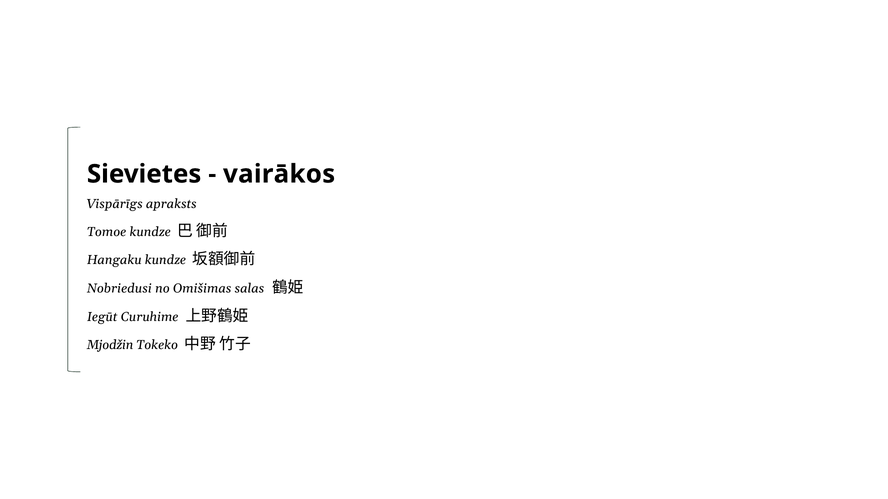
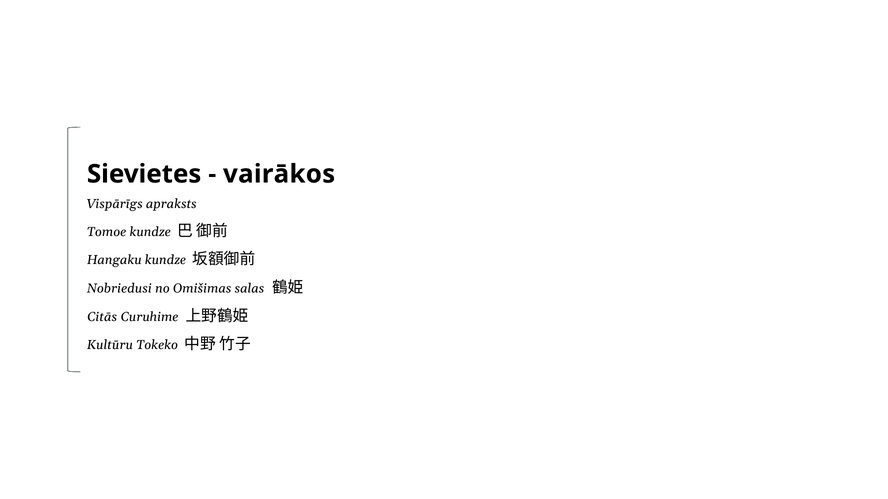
Iegūt: Iegūt -> Citās
Mjodžin: Mjodžin -> Kultūru
